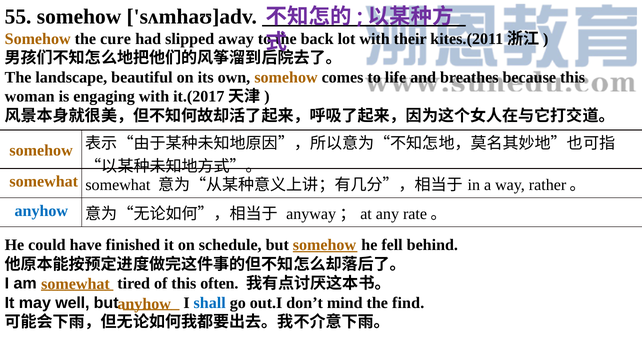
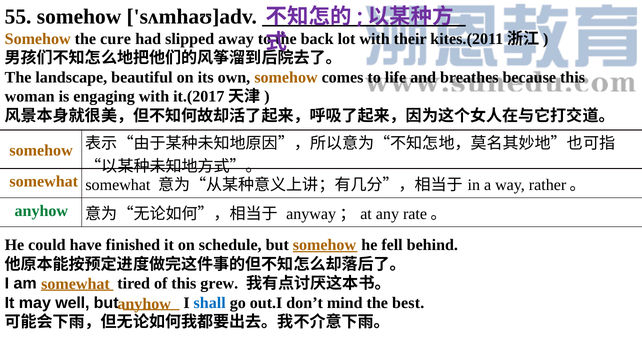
anyhow at (41, 211) colour: blue -> green
often: often -> grew
find: find -> best
